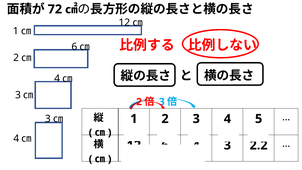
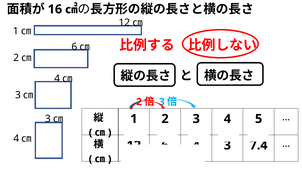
72: 72 -> 16
2.2: 2.2 -> 7.4
